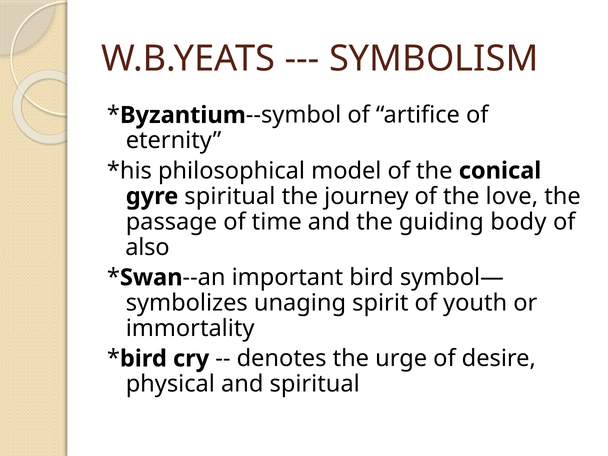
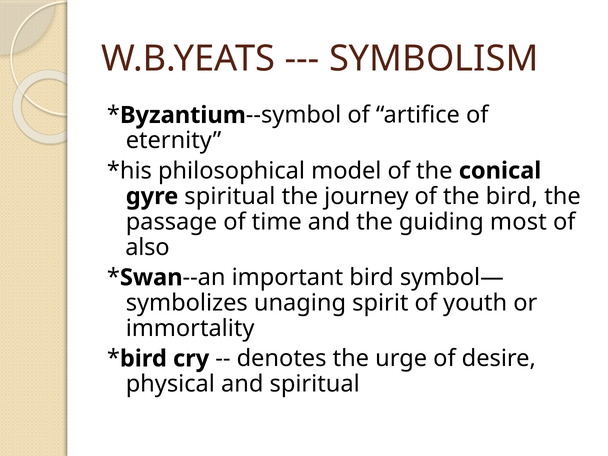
the love: love -> bird
body: body -> most
